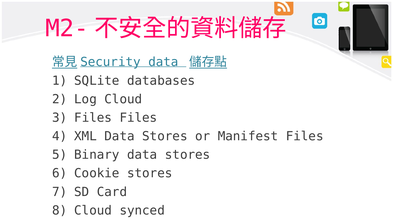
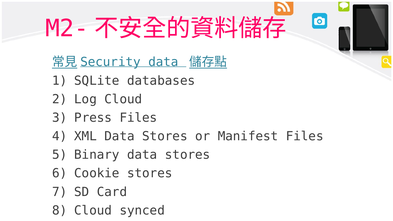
Files at (93, 118): Files -> Press
